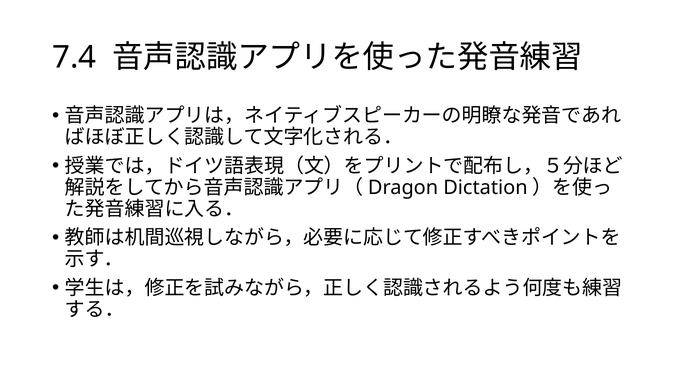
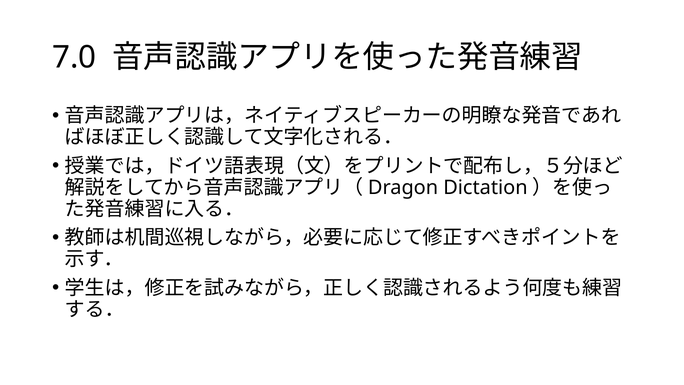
7.4: 7.4 -> 7.0
